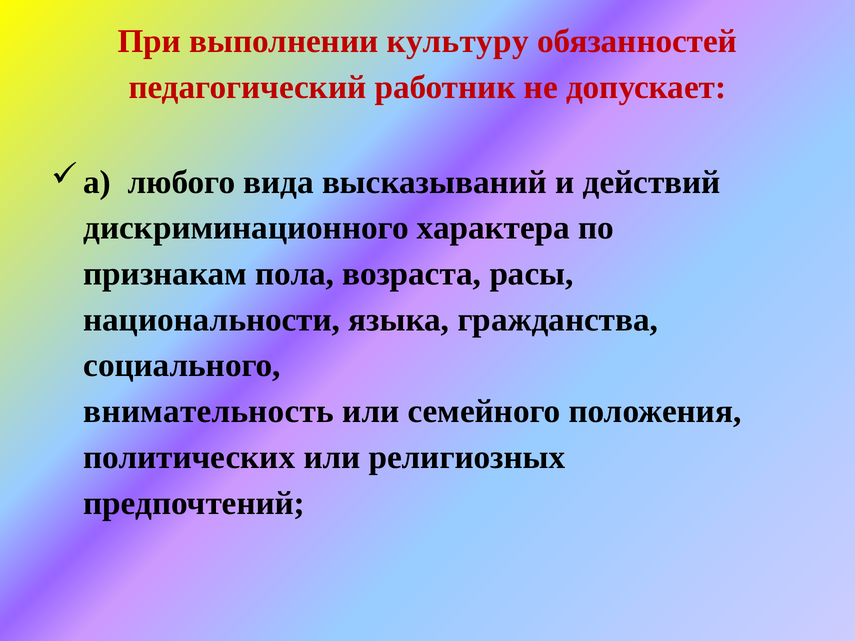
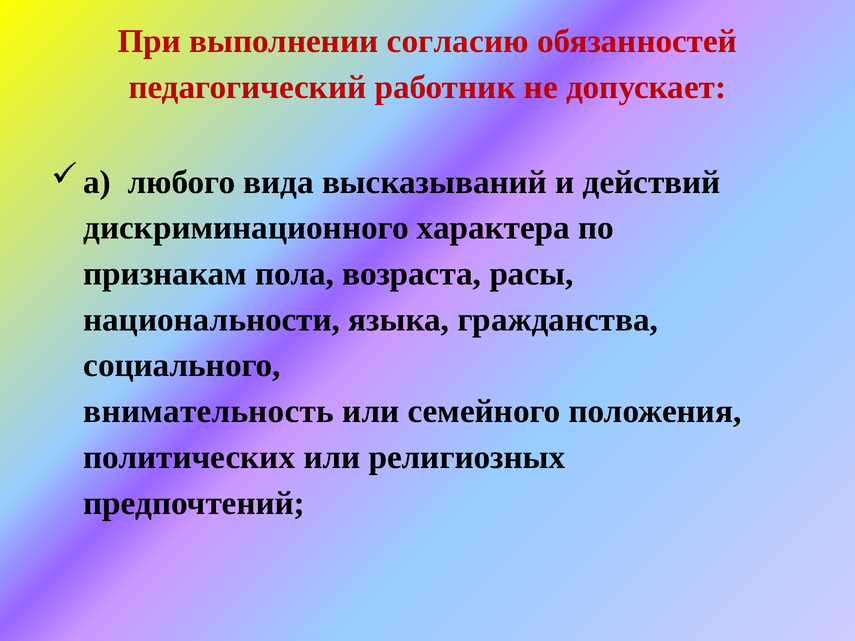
культуру: культуру -> согласию
